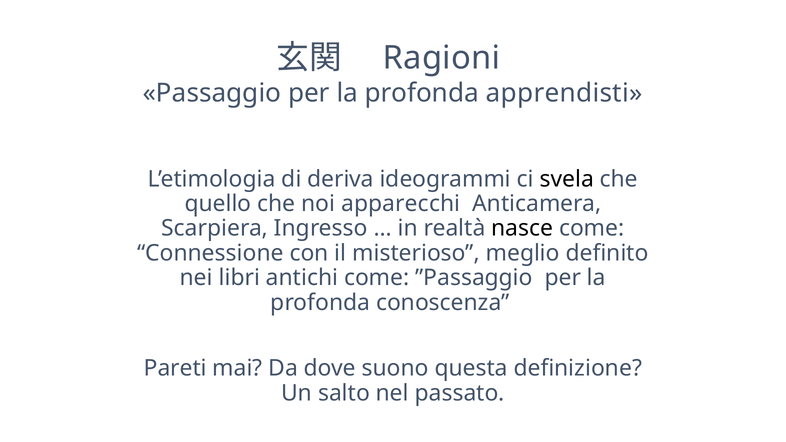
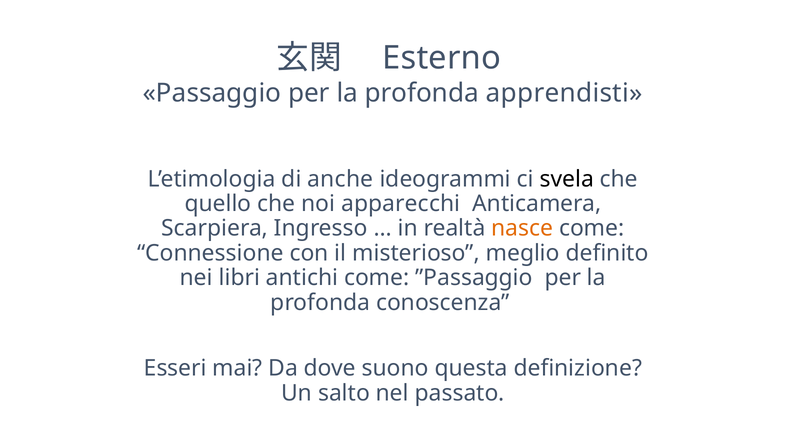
Ragioni: Ragioni -> Esterno
deriva: deriva -> anche
nasce colour: black -> orange
Pareti: Pareti -> Esseri
